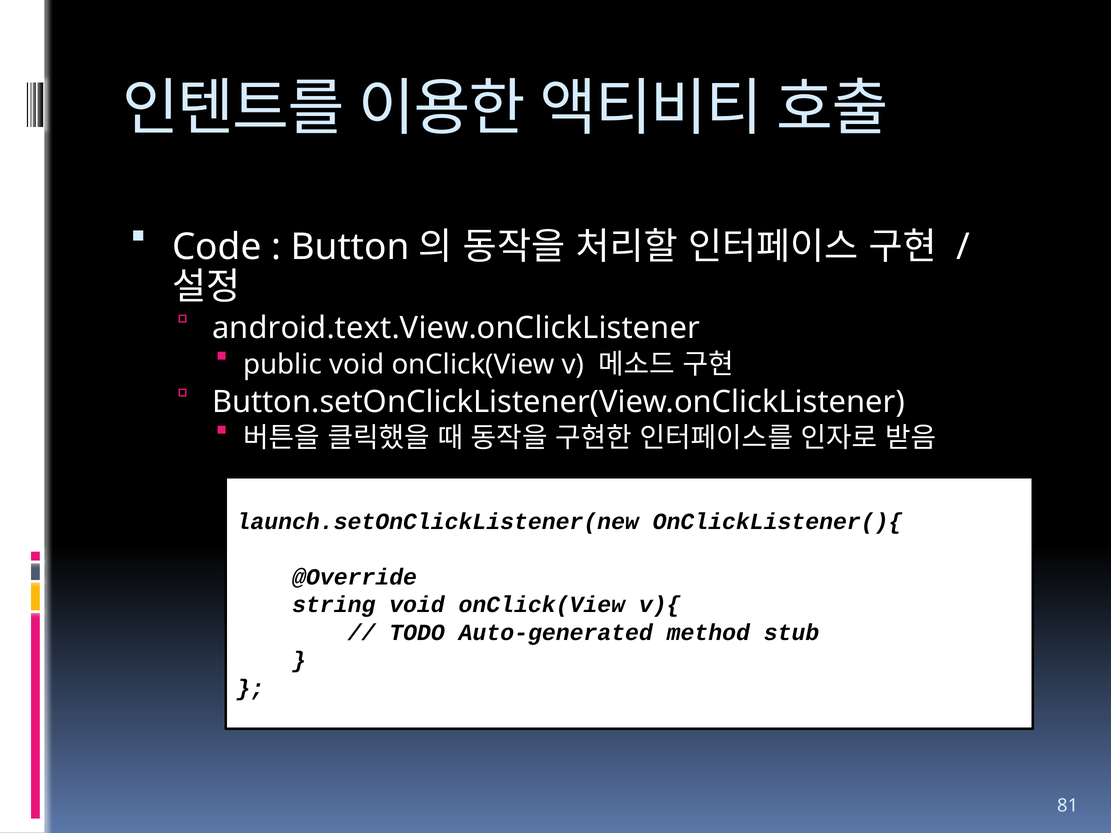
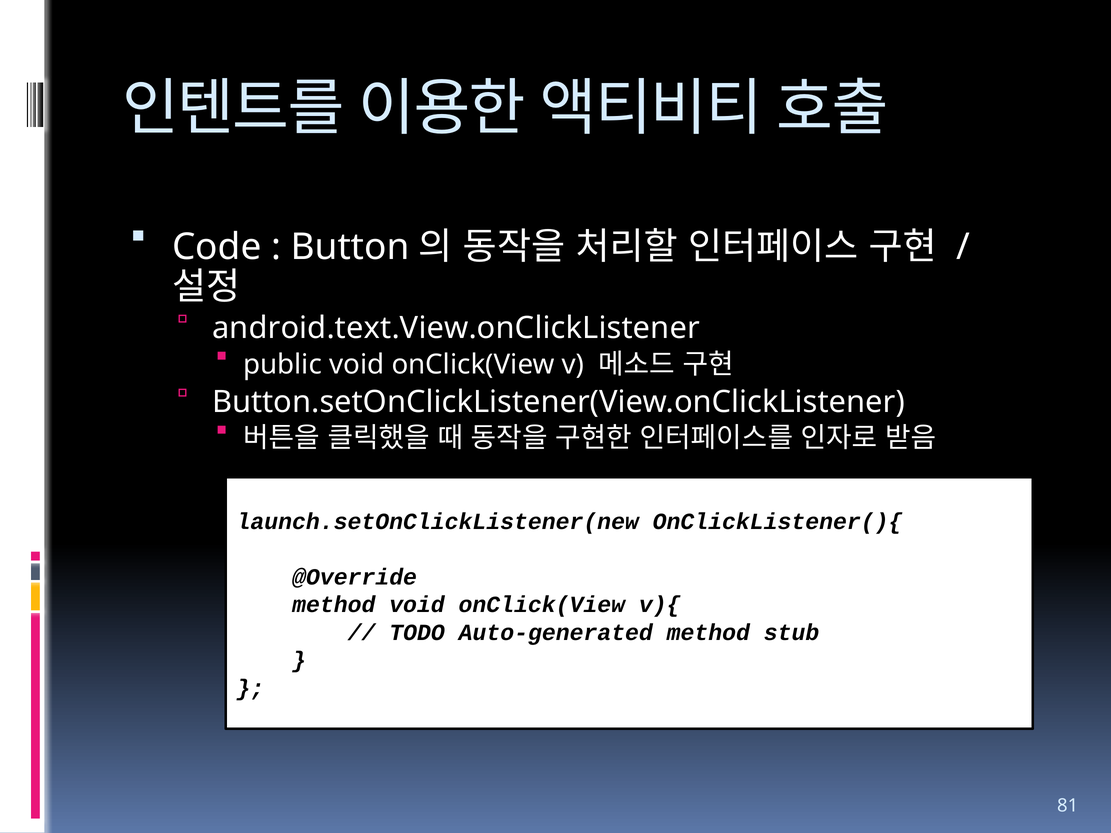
string at (334, 605): string -> method
